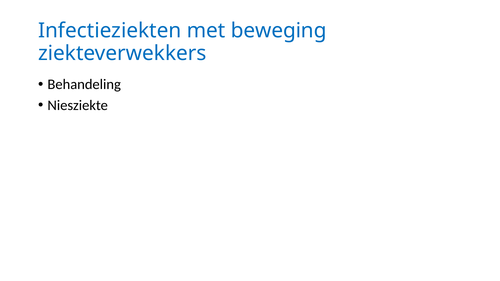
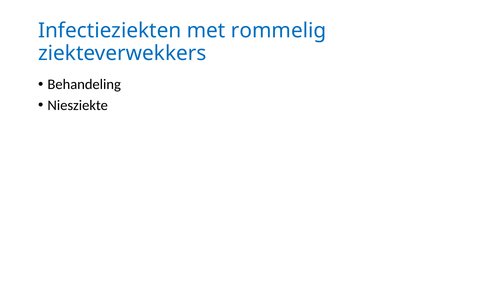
beweging: beweging -> rommelig
